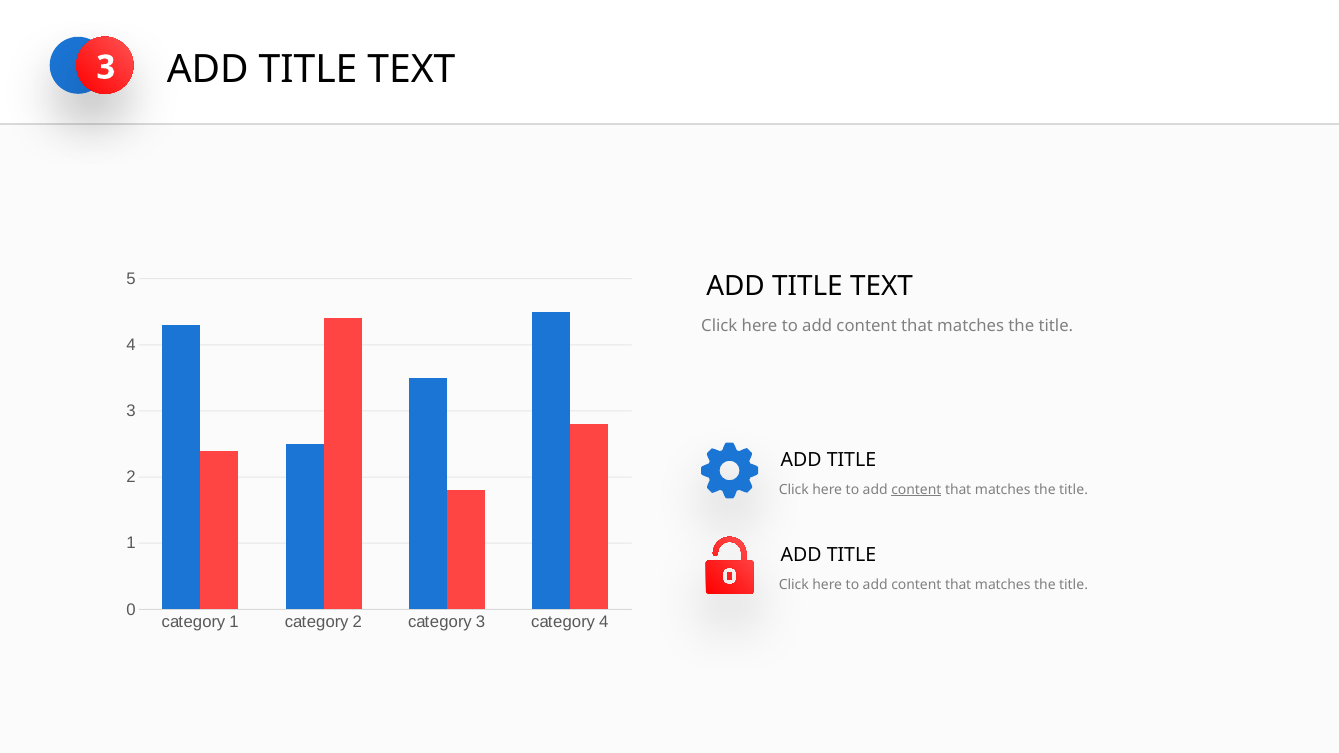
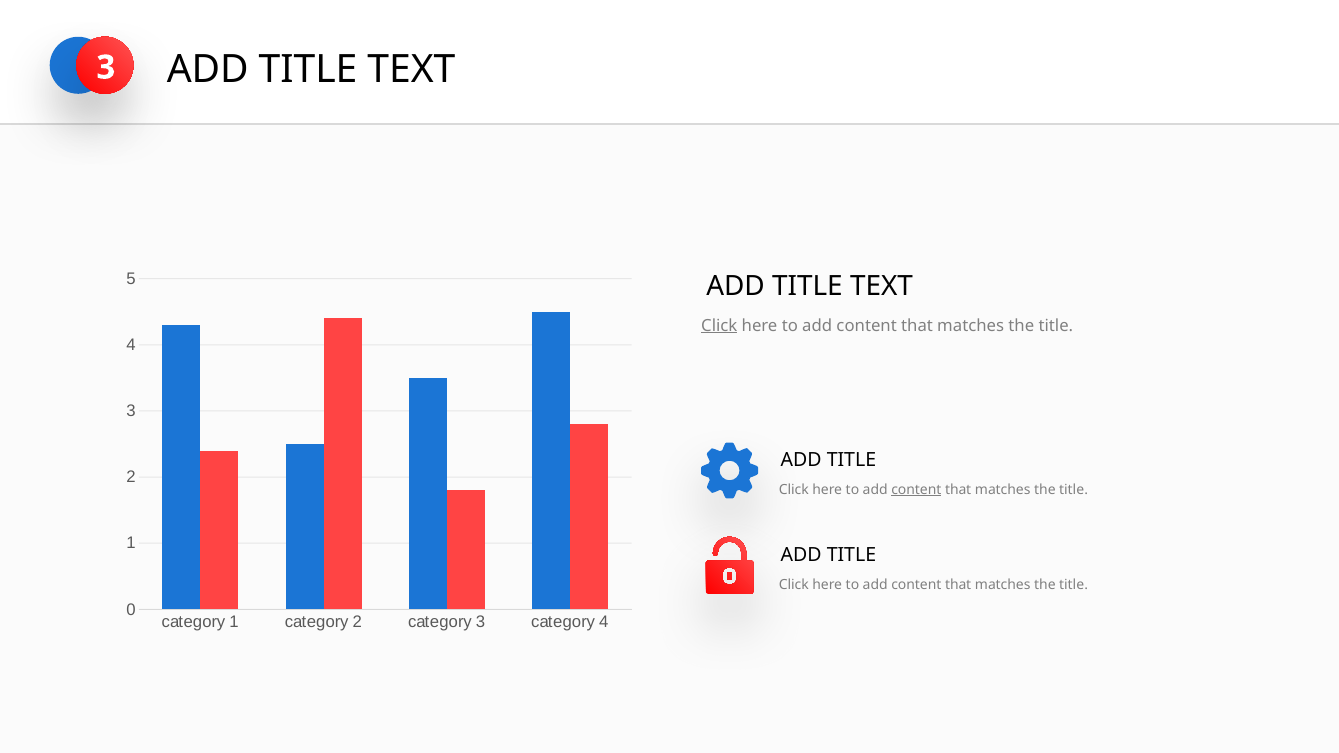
Click at (719, 326) underline: none -> present
